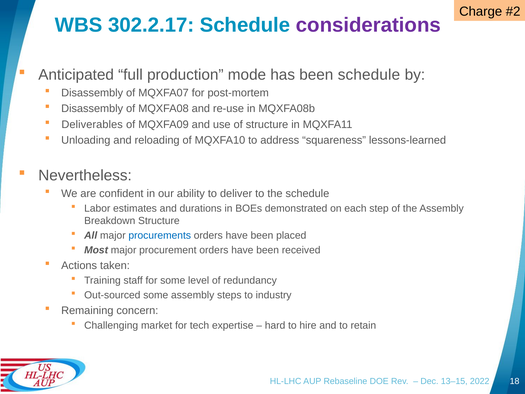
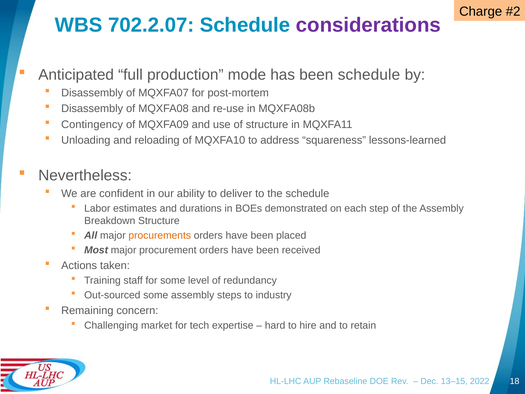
302.2.17: 302.2.17 -> 702.2.07
Deliverables: Deliverables -> Contingency
procurements colour: blue -> orange
